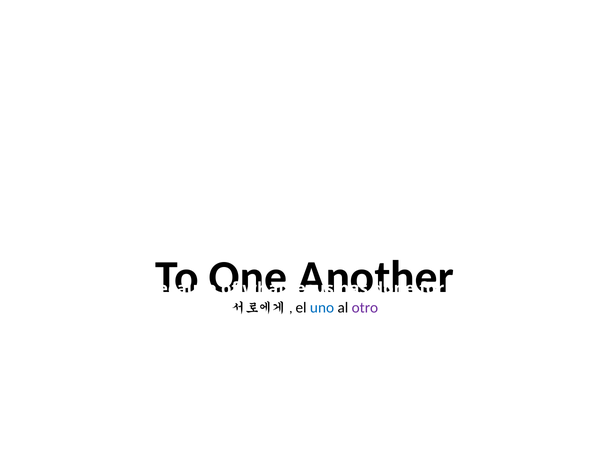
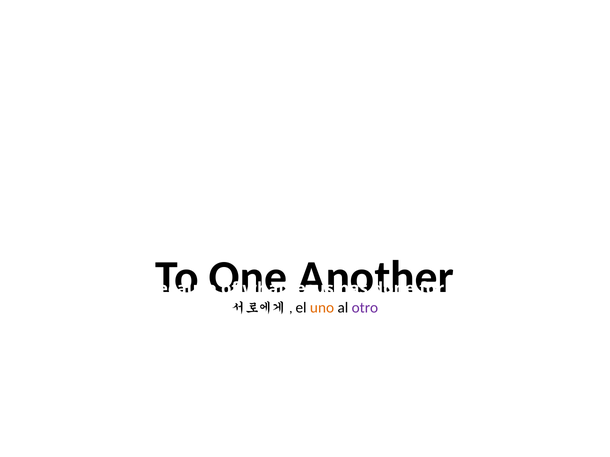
uno colour: blue -> orange
